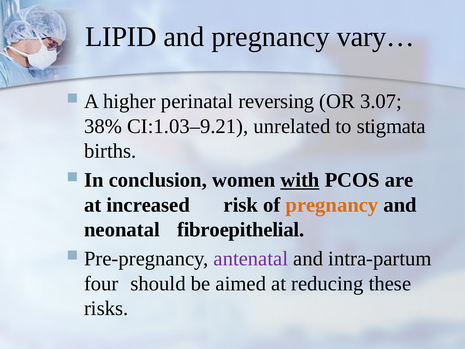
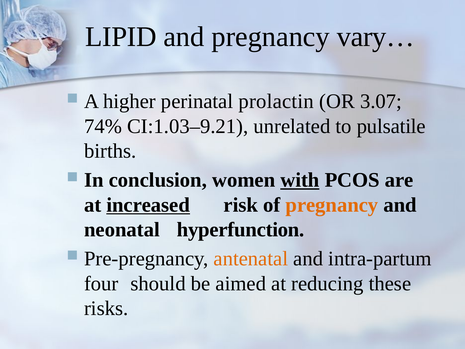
reversing: reversing -> prolactin
38%: 38% -> 74%
stigmata: stigmata -> pulsatile
increased underline: none -> present
fibroepithelial: fibroepithelial -> hyperfunction
antenatal colour: purple -> orange
